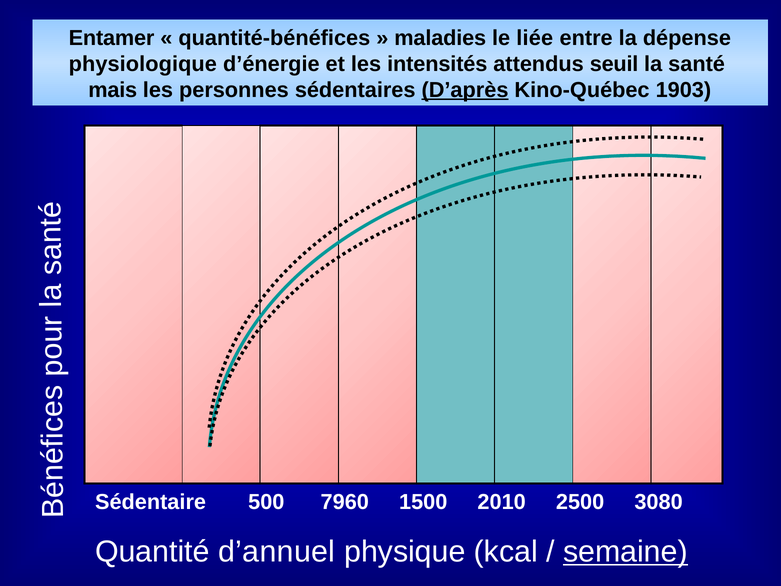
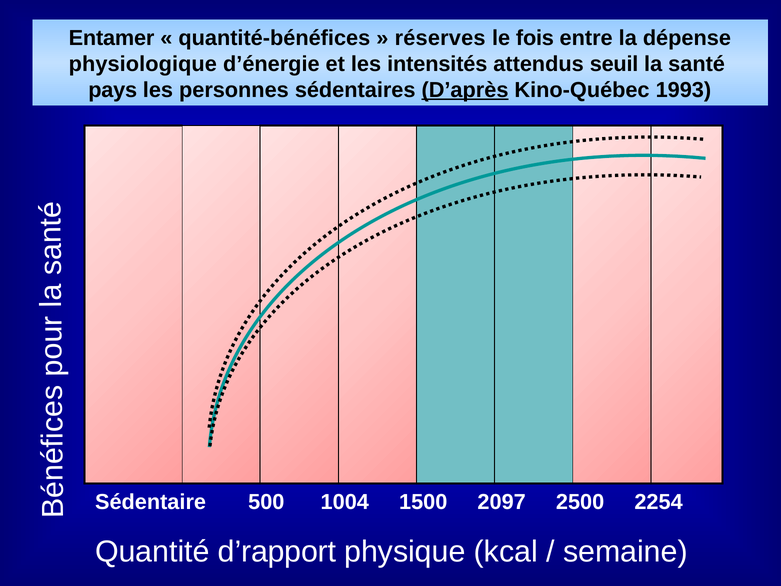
maladies: maladies -> réserves
liée: liée -> fois
mais: mais -> pays
1903: 1903 -> 1993
7960: 7960 -> 1004
2010: 2010 -> 2097
3080: 3080 -> 2254
d’annuel: d’annuel -> d’rapport
semaine underline: present -> none
